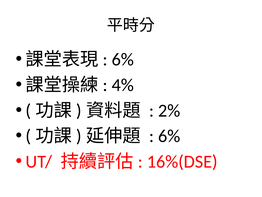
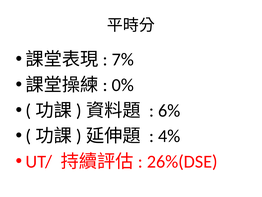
6% at (123, 59): 6% -> 7%
4%: 4% -> 0%
2%: 2% -> 6%
6% at (169, 136): 6% -> 4%
16%(DSE: 16%(DSE -> 26%(DSE
